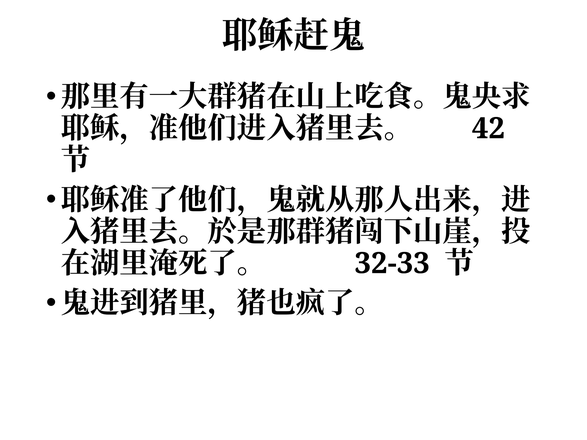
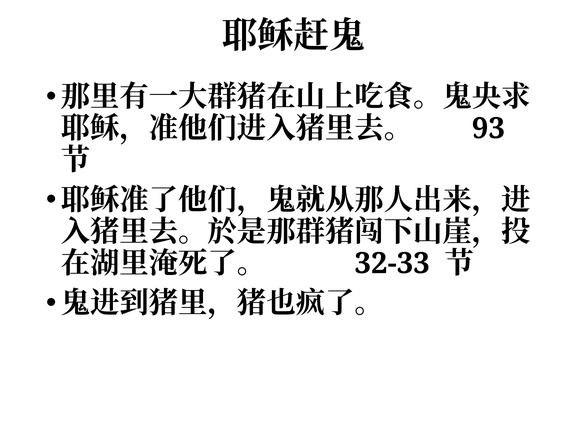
42: 42 -> 93
